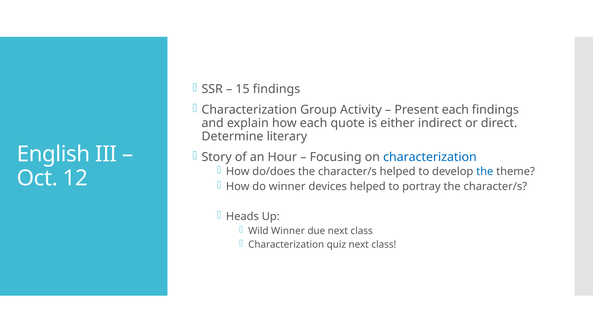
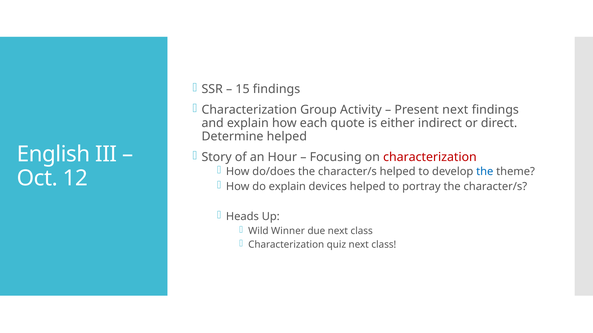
Present each: each -> next
Determine literary: literary -> helped
characterization at (430, 157) colour: blue -> red
do winner: winner -> explain
